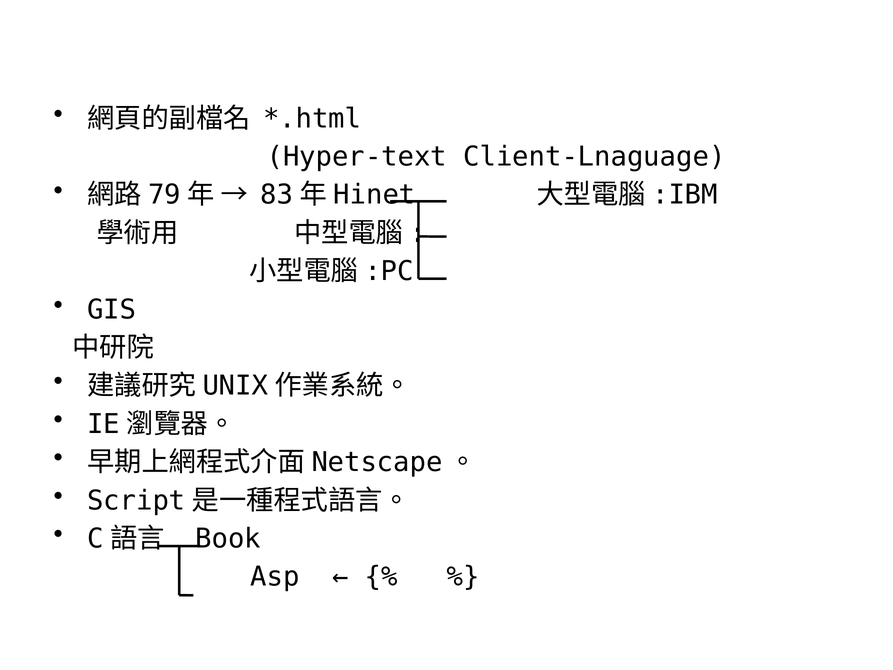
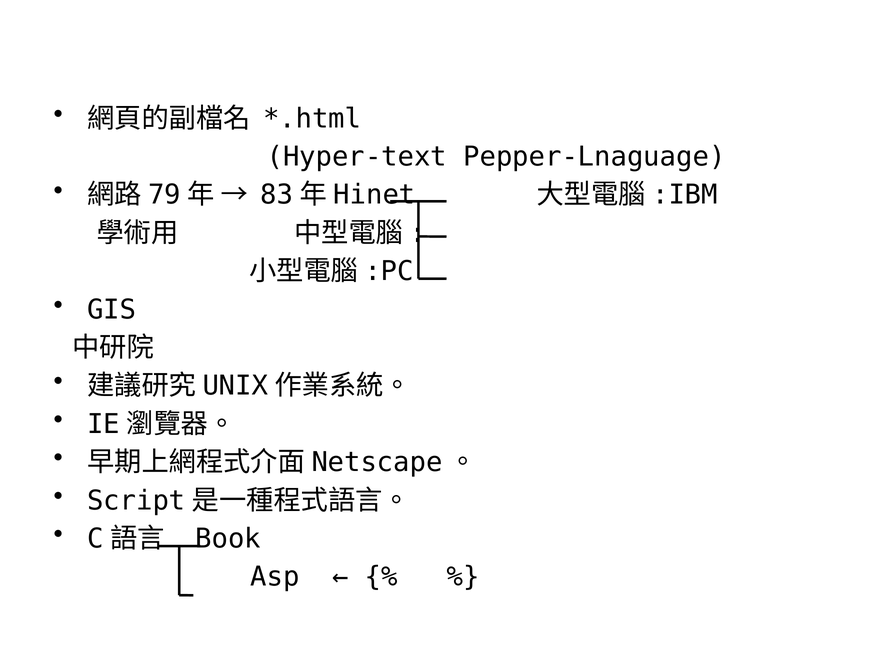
Client-Lnaguage: Client-Lnaguage -> Pepper-Lnaguage
